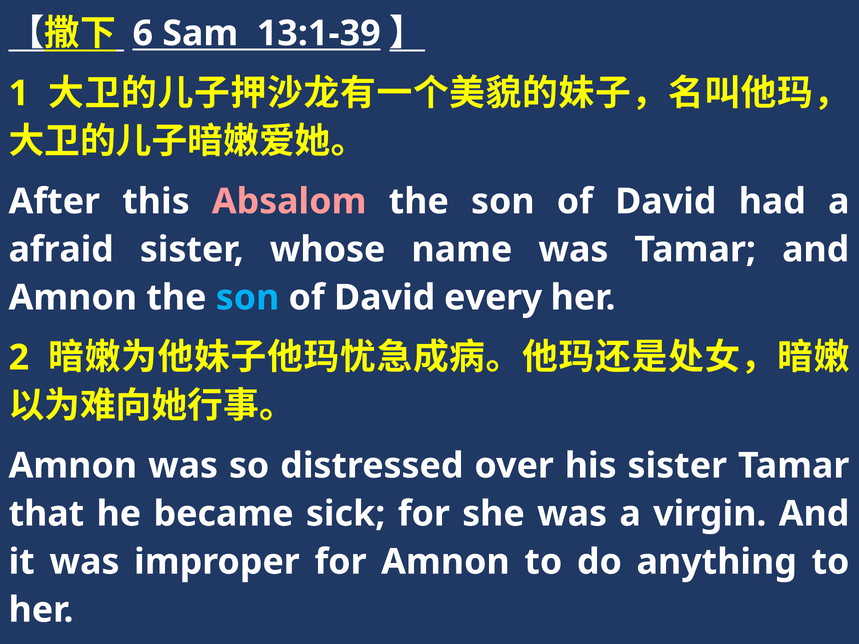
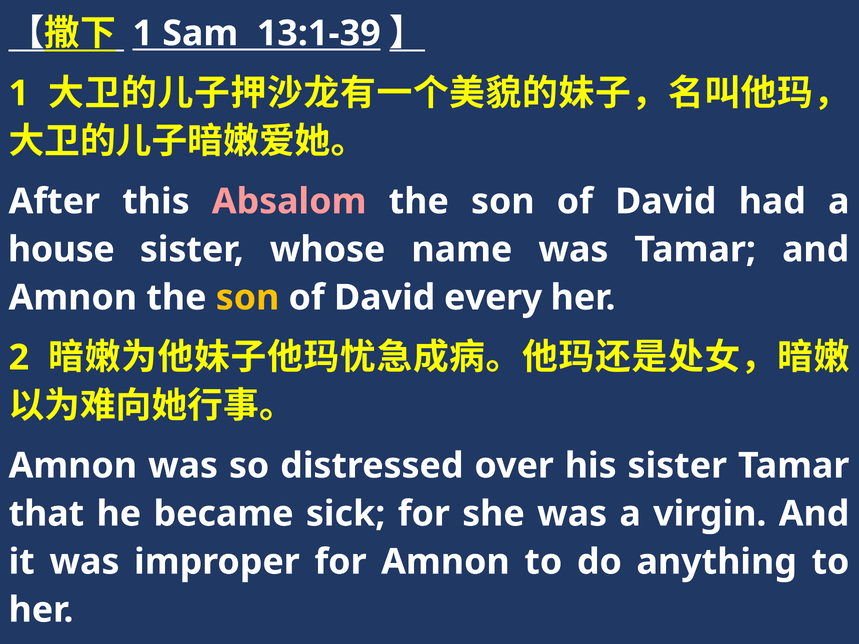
6 at (143, 33): 6 -> 1
afraid: afraid -> house
son at (248, 298) colour: light blue -> yellow
